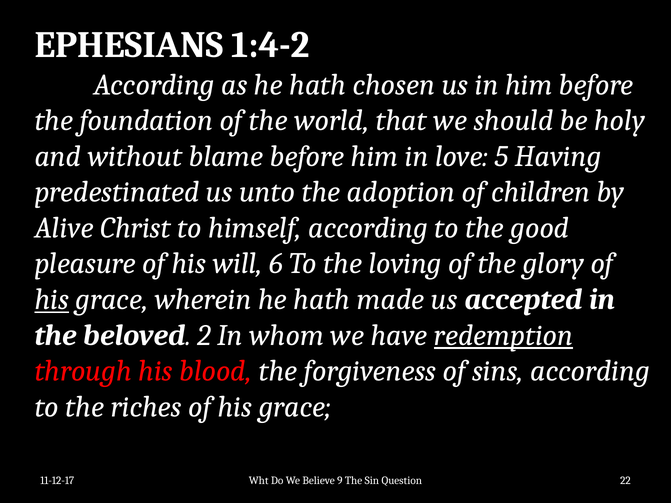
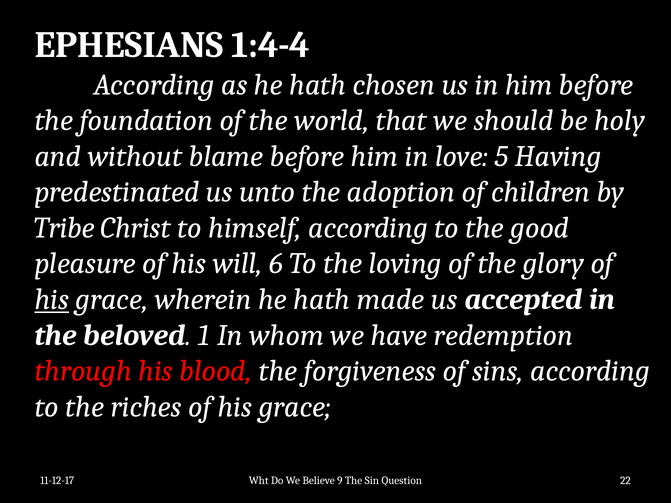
1:4-2: 1:4-2 -> 1:4-4
Alive: Alive -> Tribe
2: 2 -> 1
redemption underline: present -> none
